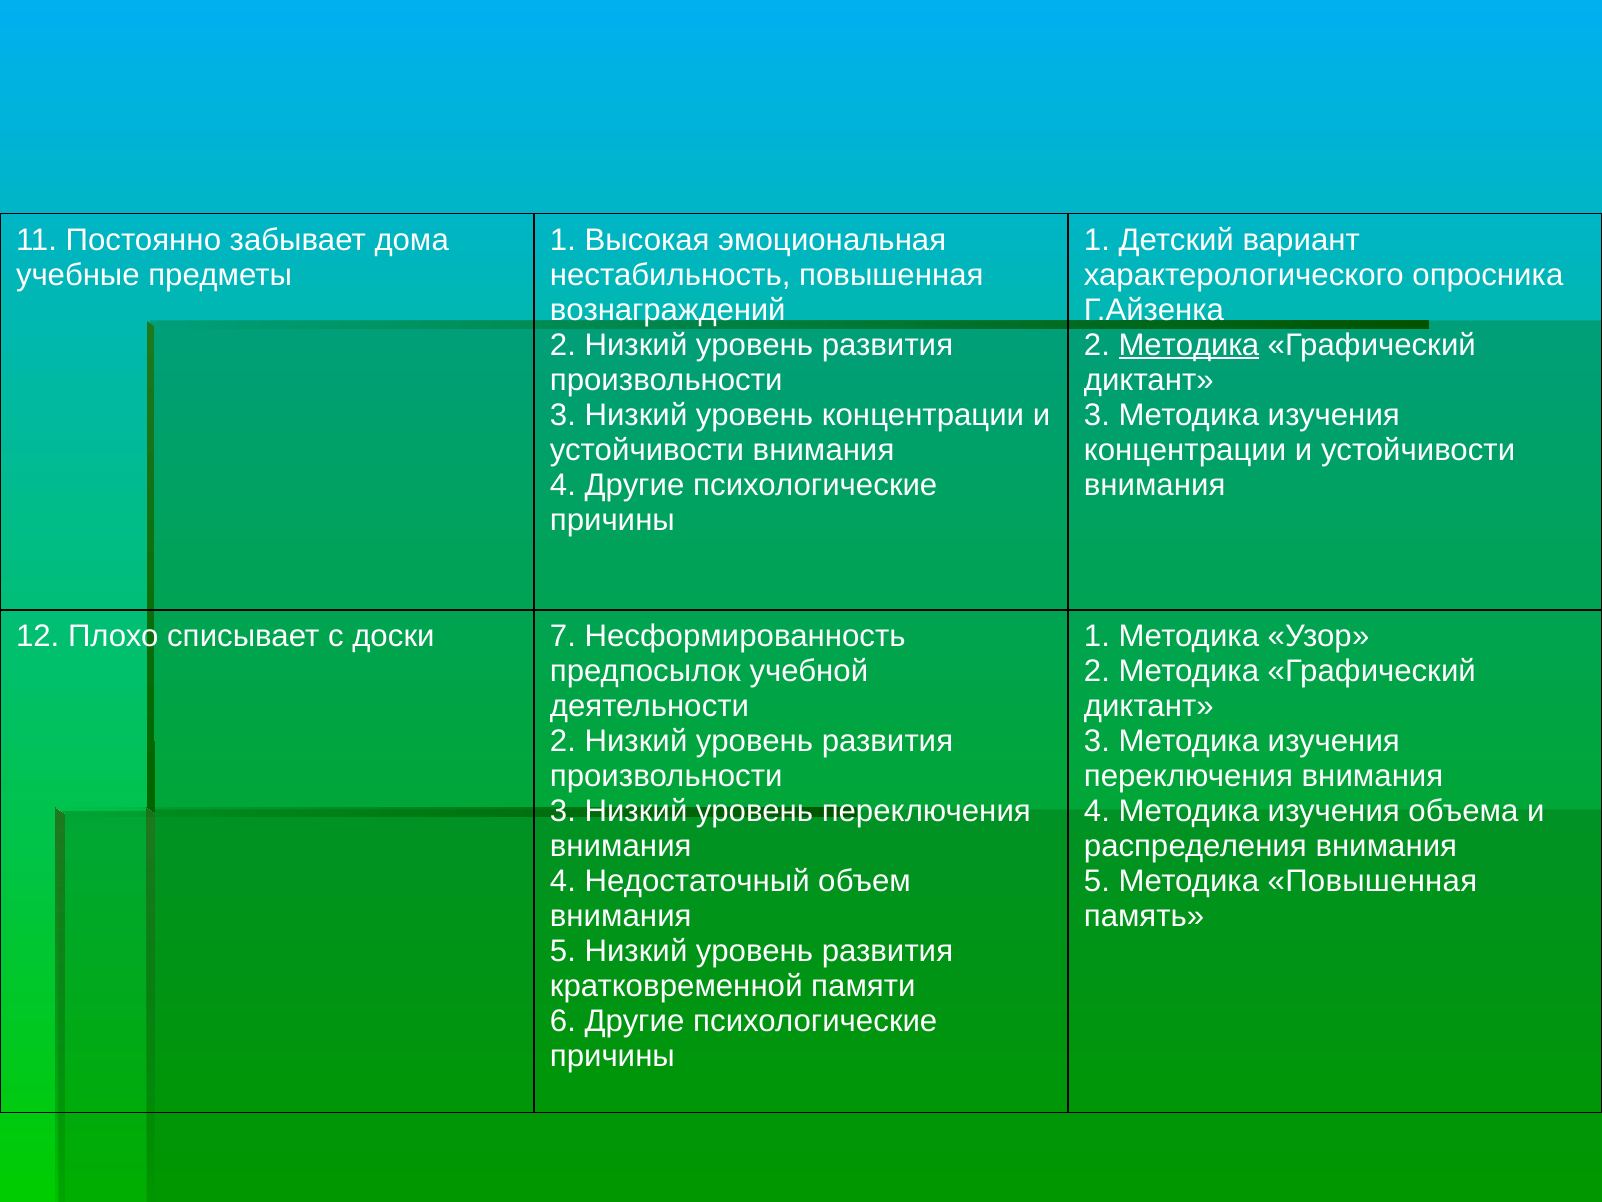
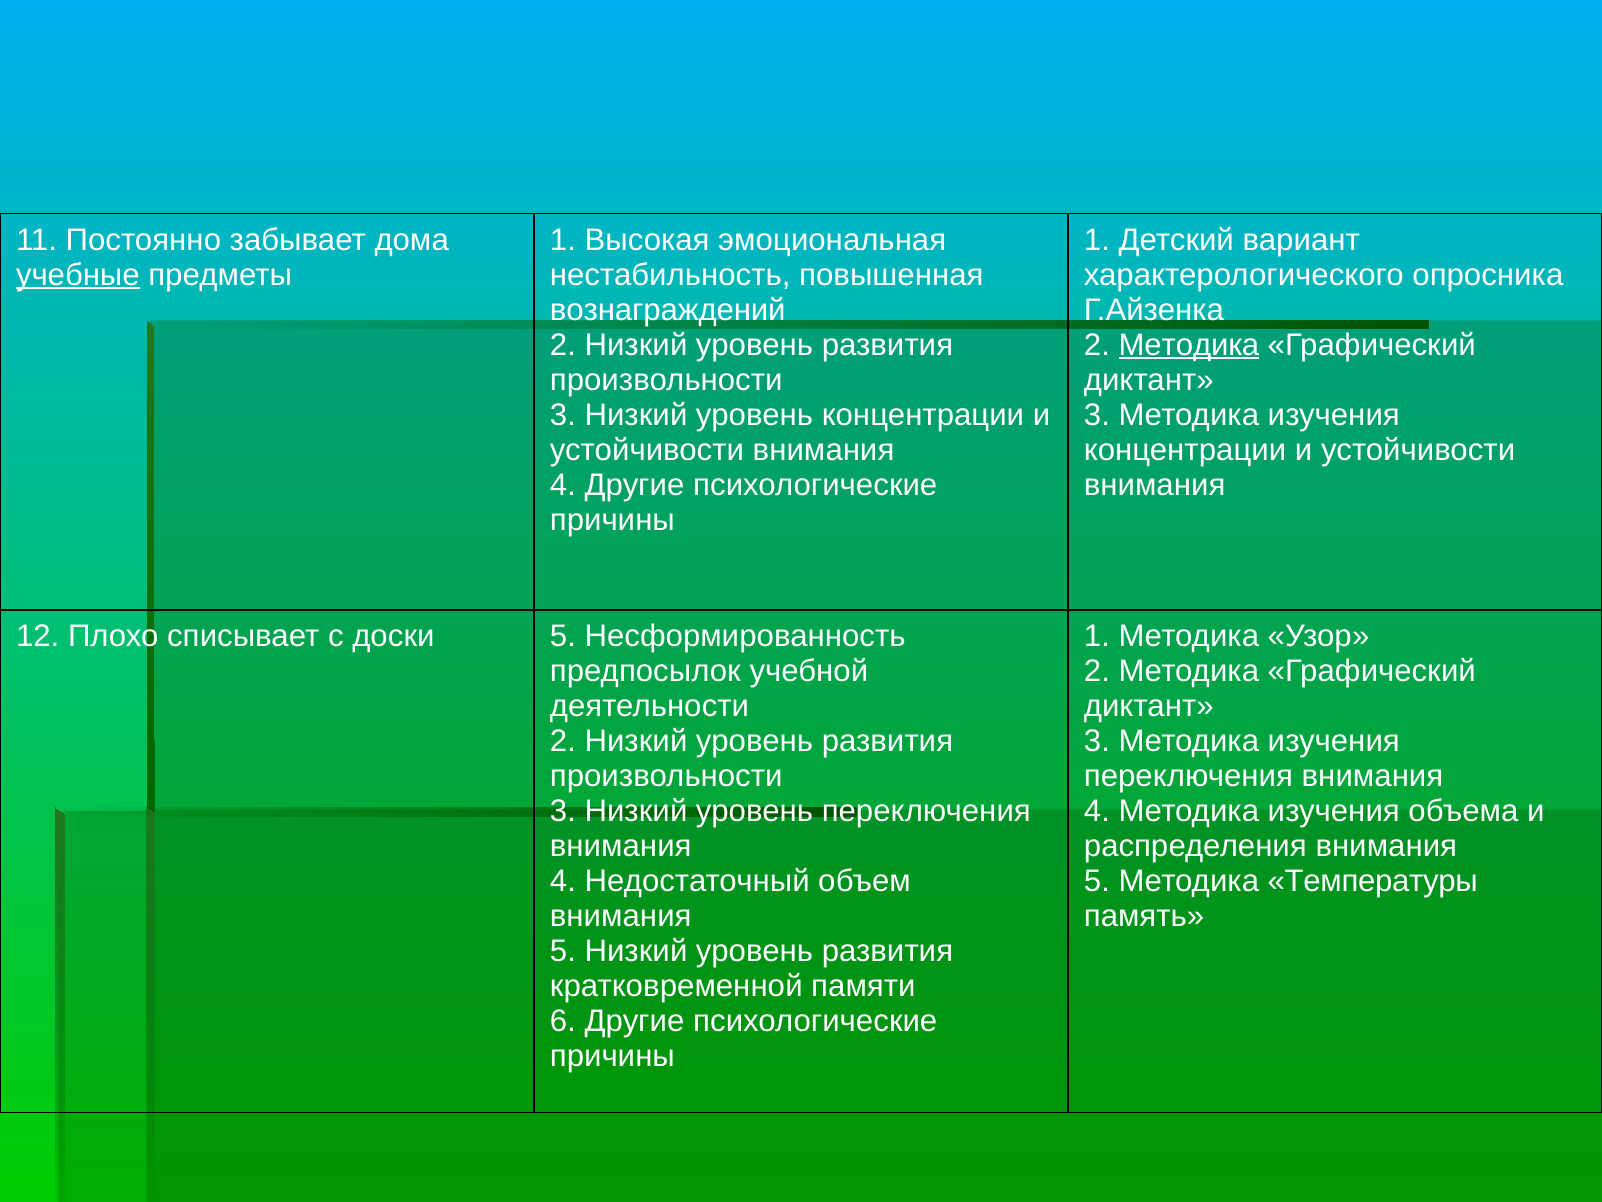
учебные underline: none -> present
доски 7: 7 -> 5
Методика Повышенная: Повышенная -> Температуры
